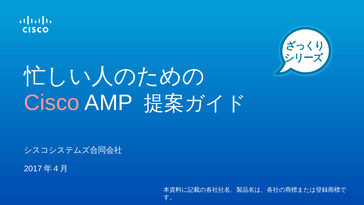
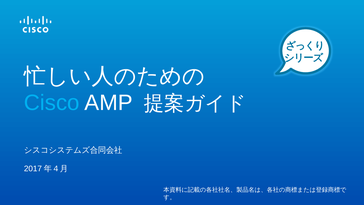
Cisco colour: pink -> light blue
